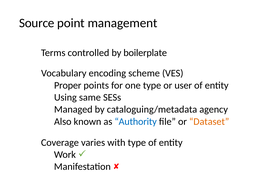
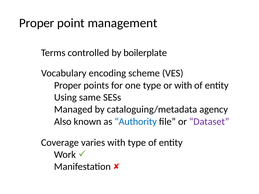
Source at (37, 23): Source -> Proper
or user: user -> with
Dataset colour: orange -> purple
